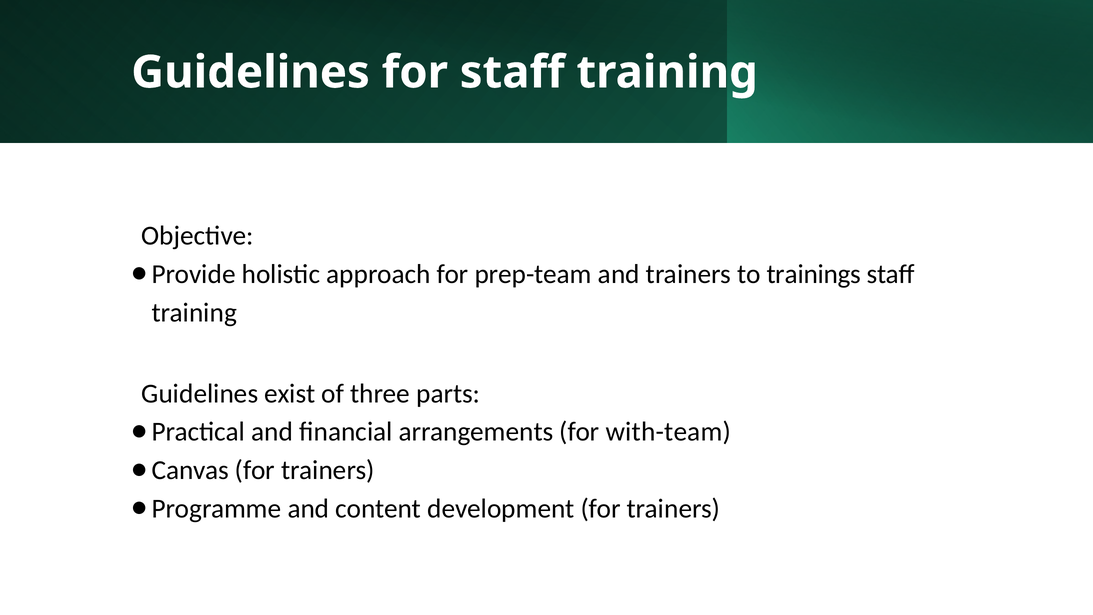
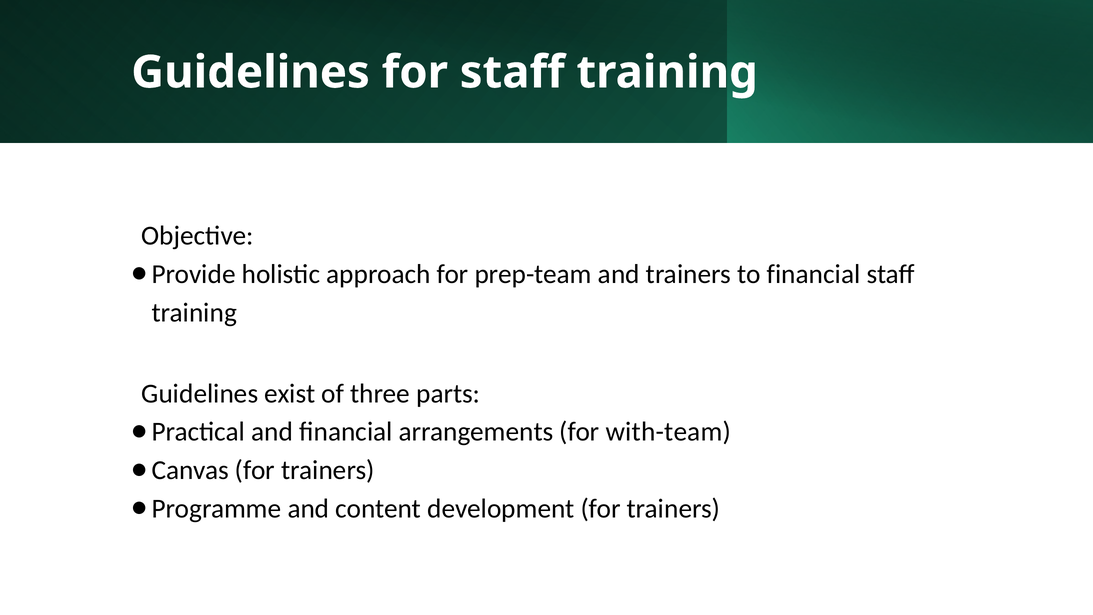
to trainings: trainings -> financial
